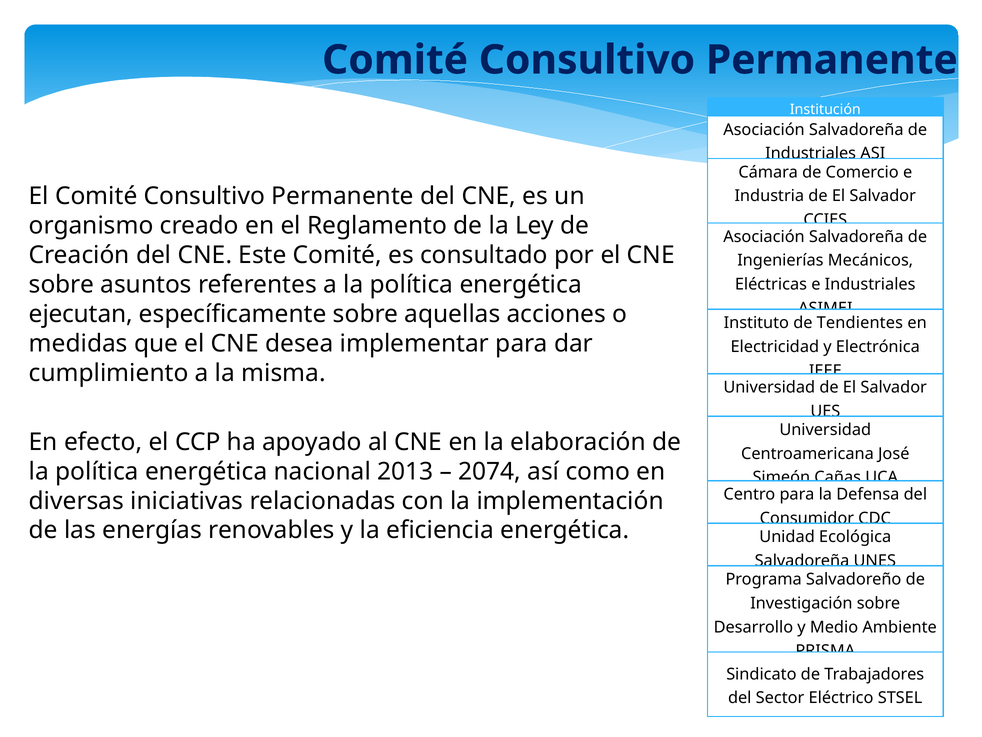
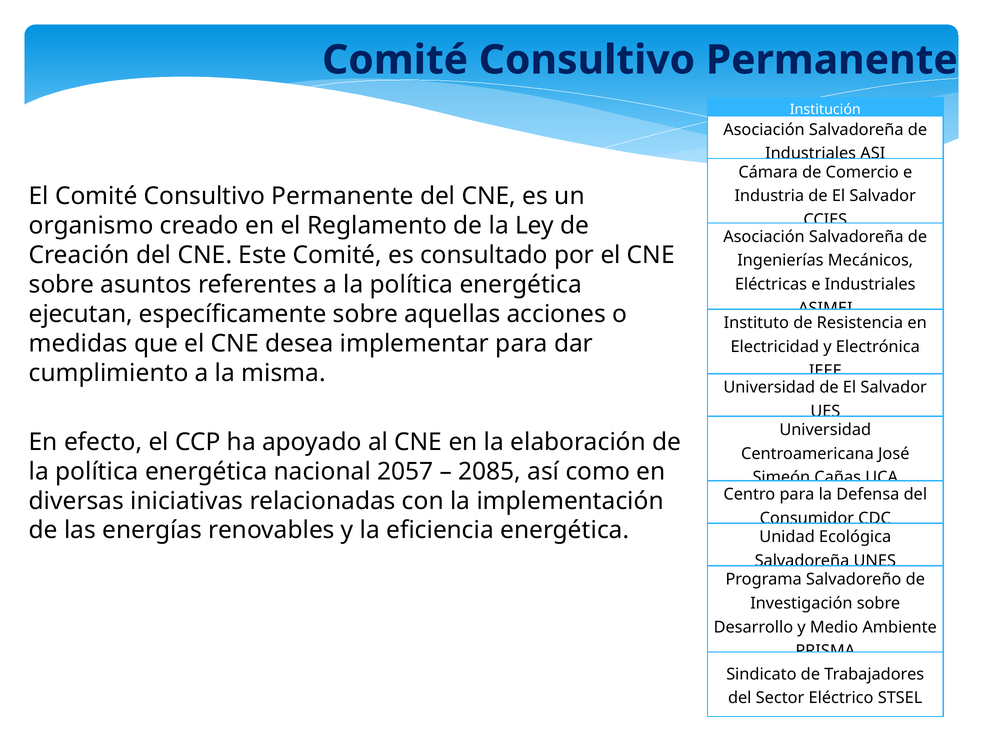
Tendientes: Tendientes -> Resistencia
2013: 2013 -> 2057
2074: 2074 -> 2085
